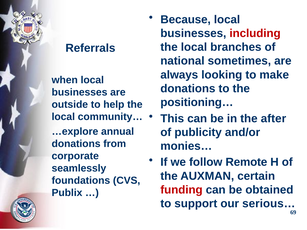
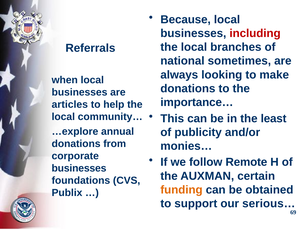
positioning…: positioning… -> importance…
outside: outside -> articles
after: after -> least
seamlessly at (79, 168): seamlessly -> businesses
funding colour: red -> orange
